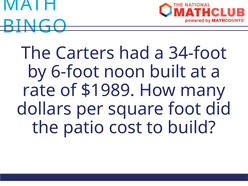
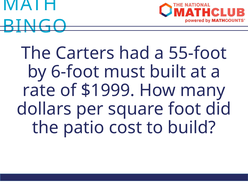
34-foot: 34-foot -> 55-foot
noon: noon -> must
$1989: $1989 -> $1999
